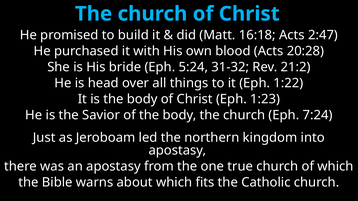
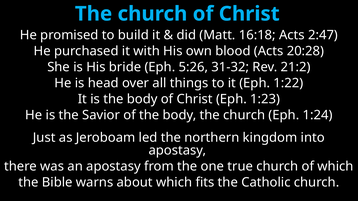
5:24: 5:24 -> 5:26
7:24: 7:24 -> 1:24
